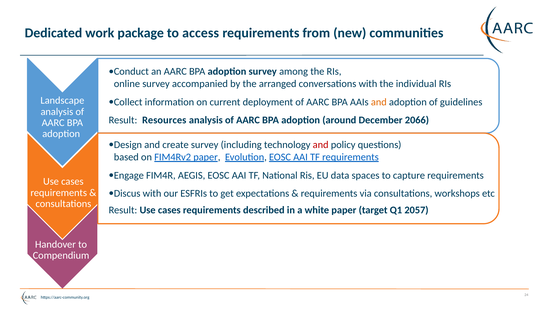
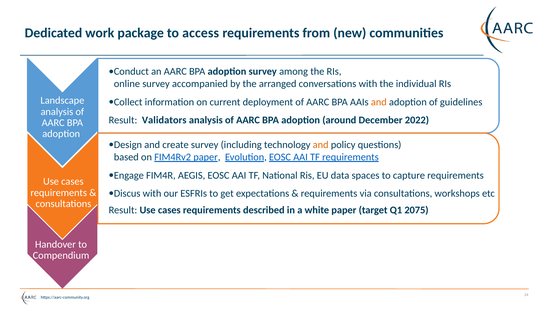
Resources: Resources -> Validators
2066: 2066 -> 2022
and at (321, 145) colour: red -> orange
2057: 2057 -> 2075
